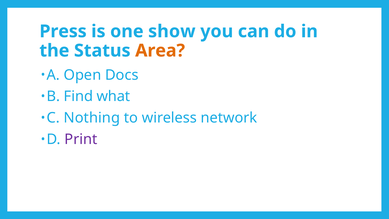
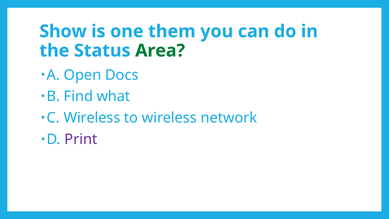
Press: Press -> Show
show: show -> them
Area colour: orange -> green
C Nothing: Nothing -> Wireless
